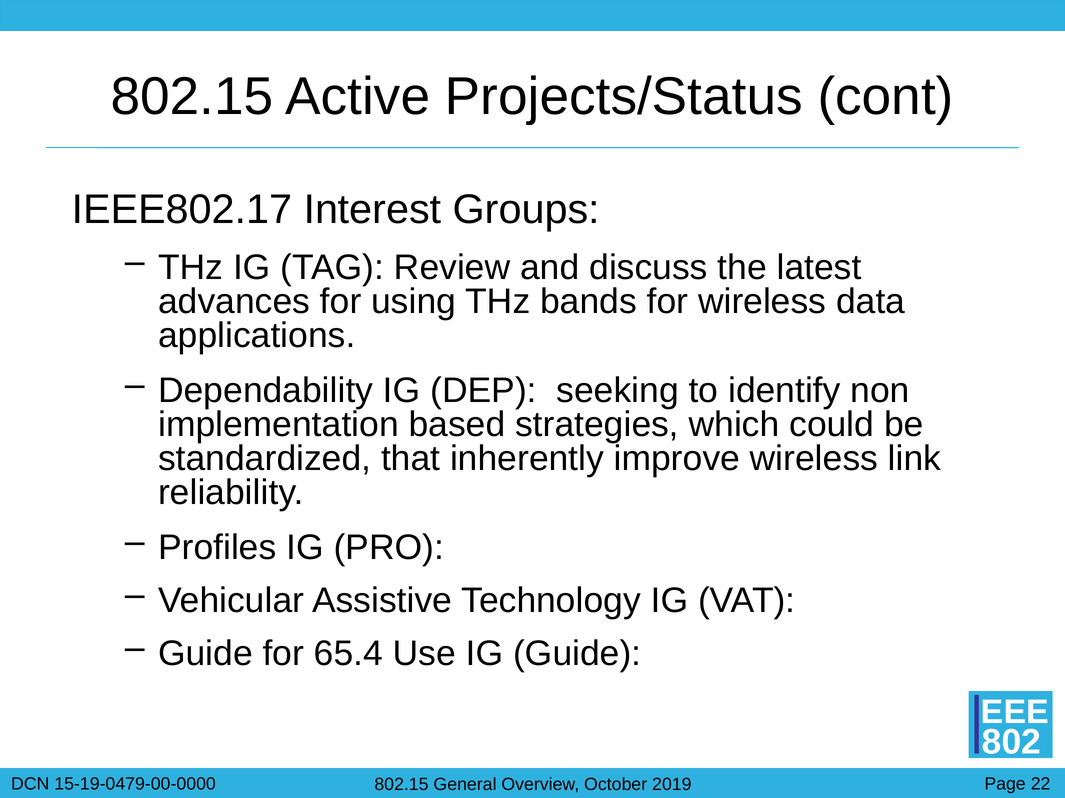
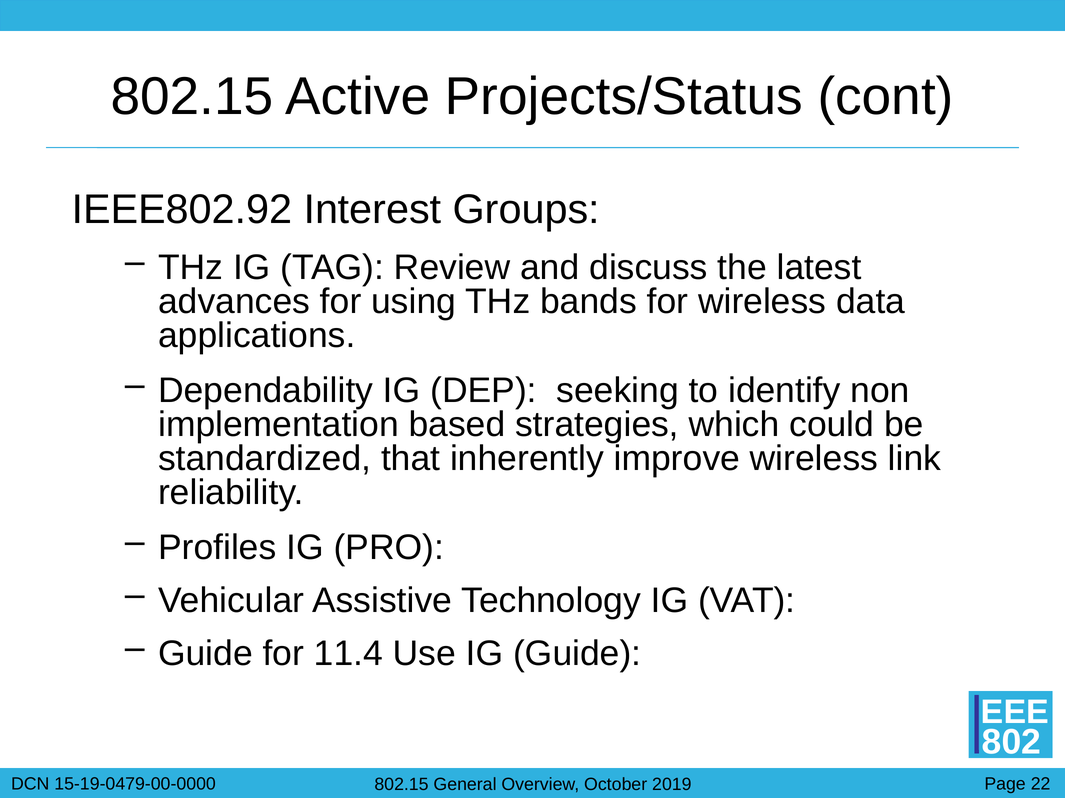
IEEE802.17: IEEE802.17 -> IEEE802.92
65.4: 65.4 -> 11.4
